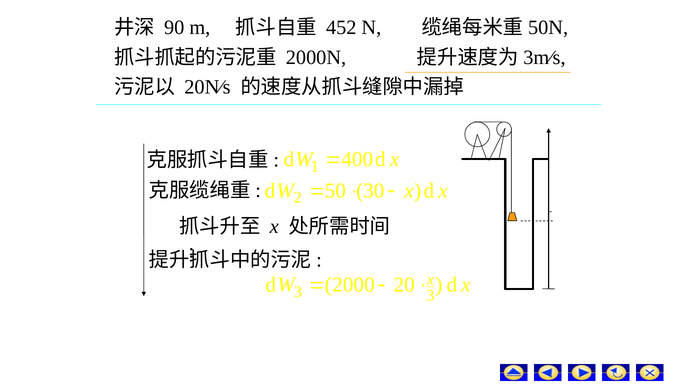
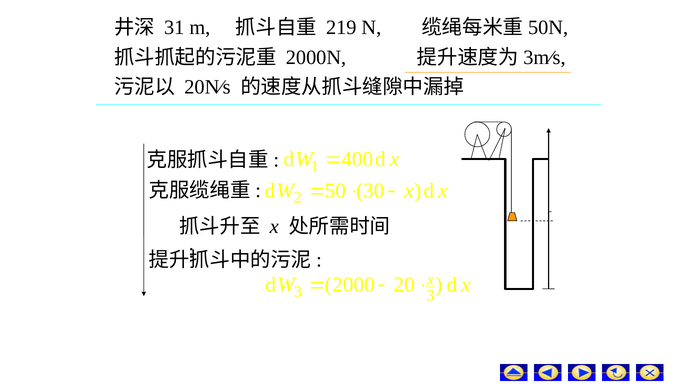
90: 90 -> 31
452: 452 -> 219
